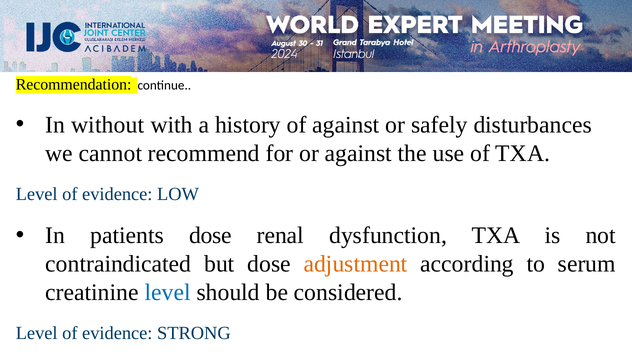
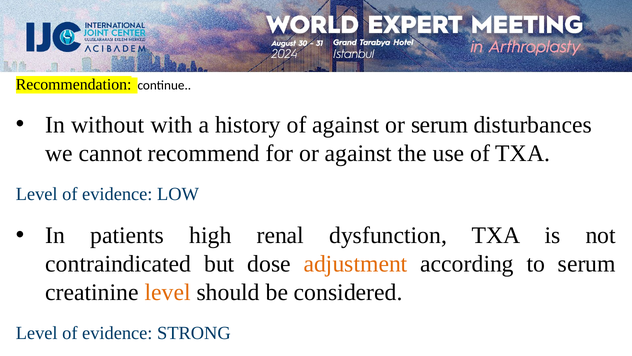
or safely: safely -> serum
patients dose: dose -> high
level at (168, 292) colour: blue -> orange
